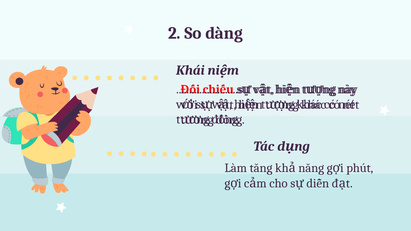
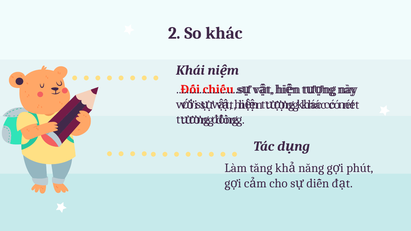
So dàng: dàng -> khác
